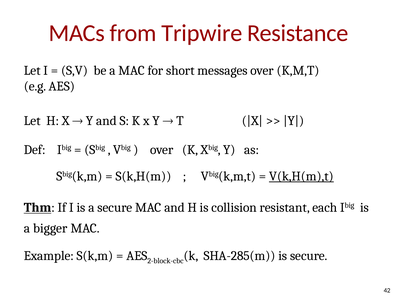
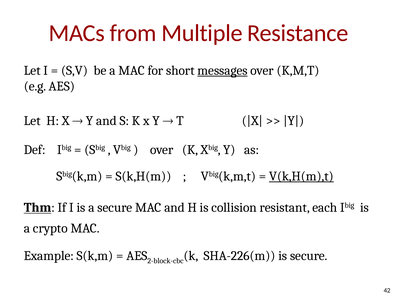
Tripwire: Tripwire -> Multiple
messages underline: none -> present
bigger: bigger -> crypto
SHA-285(m: SHA-285(m -> SHA-226(m
